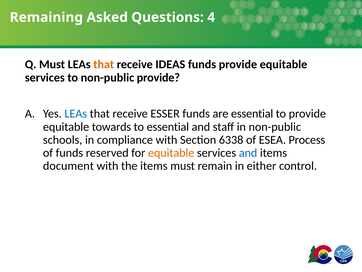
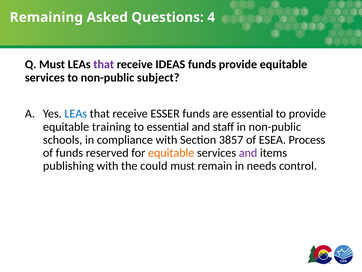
that at (104, 64) colour: orange -> purple
non-public provide: provide -> subject
towards: towards -> training
6338: 6338 -> 3857
and at (248, 153) colour: blue -> purple
document: document -> publishing
the items: items -> could
either: either -> needs
